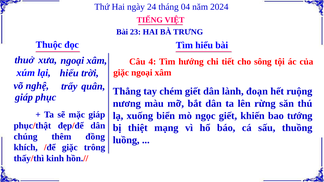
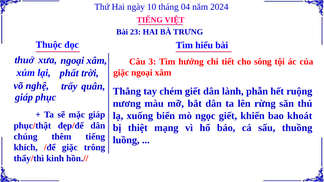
24: 24 -> 10
4: 4 -> 3
lại hiểu: hiểu -> phất
đoạn: đoạn -> phẫn
tướng: tướng -> khoát
thêm đồng: đồng -> tiếng
